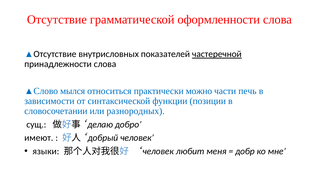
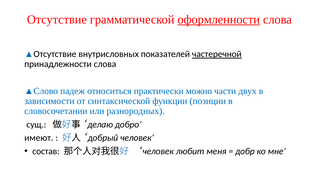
оформленности underline: none -> present
мылся: мылся -> падеж
печь: печь -> двух
языки: языки -> состав
